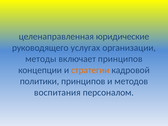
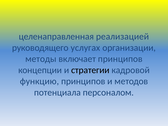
юридические: юридические -> реализацией
стратегии colour: orange -> black
политики: политики -> функцию
воспитания: воспитания -> потенциала
